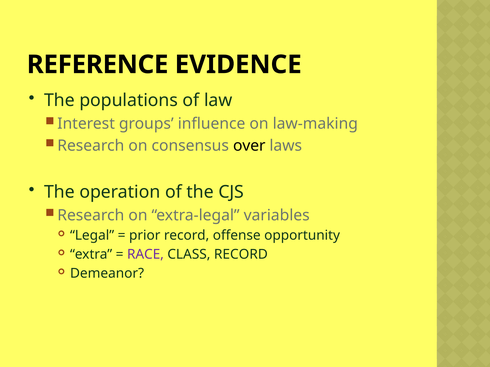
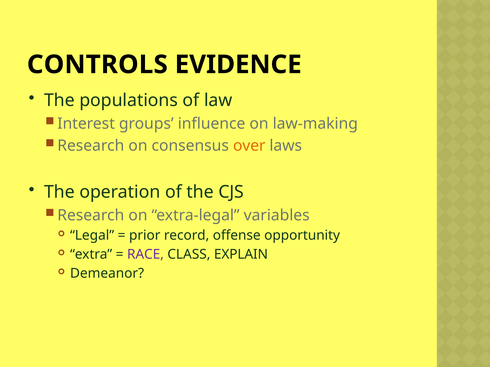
REFERENCE: REFERENCE -> CONTROLS
over colour: black -> orange
CLASS RECORD: RECORD -> EXPLAIN
